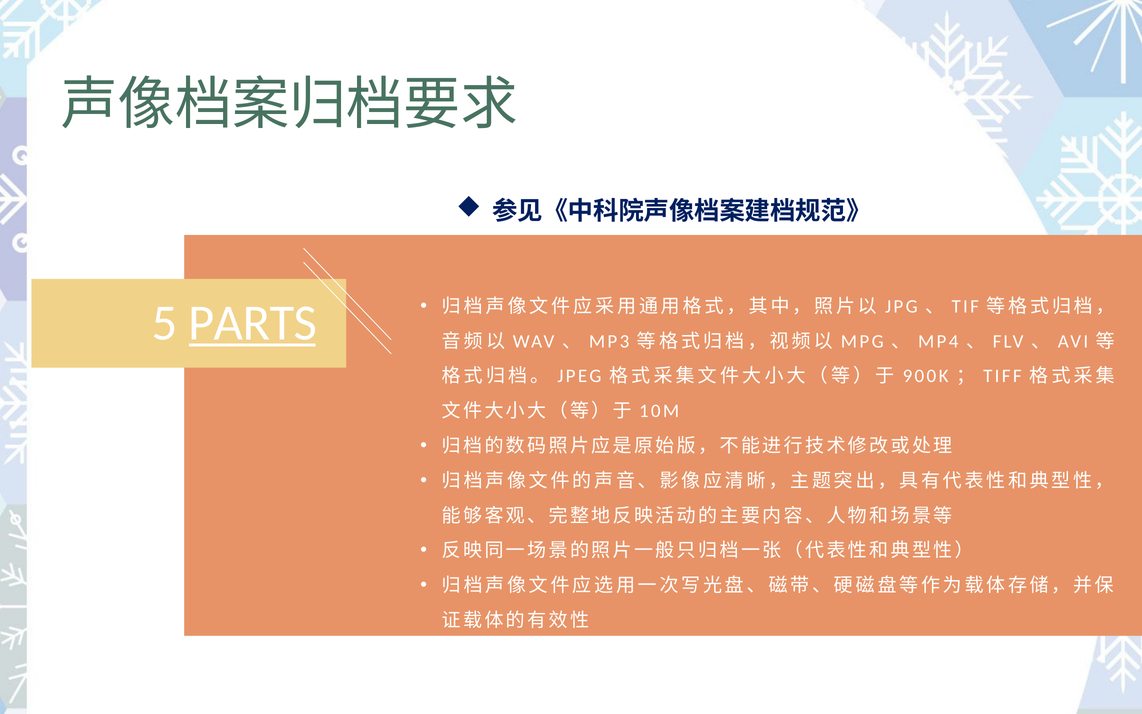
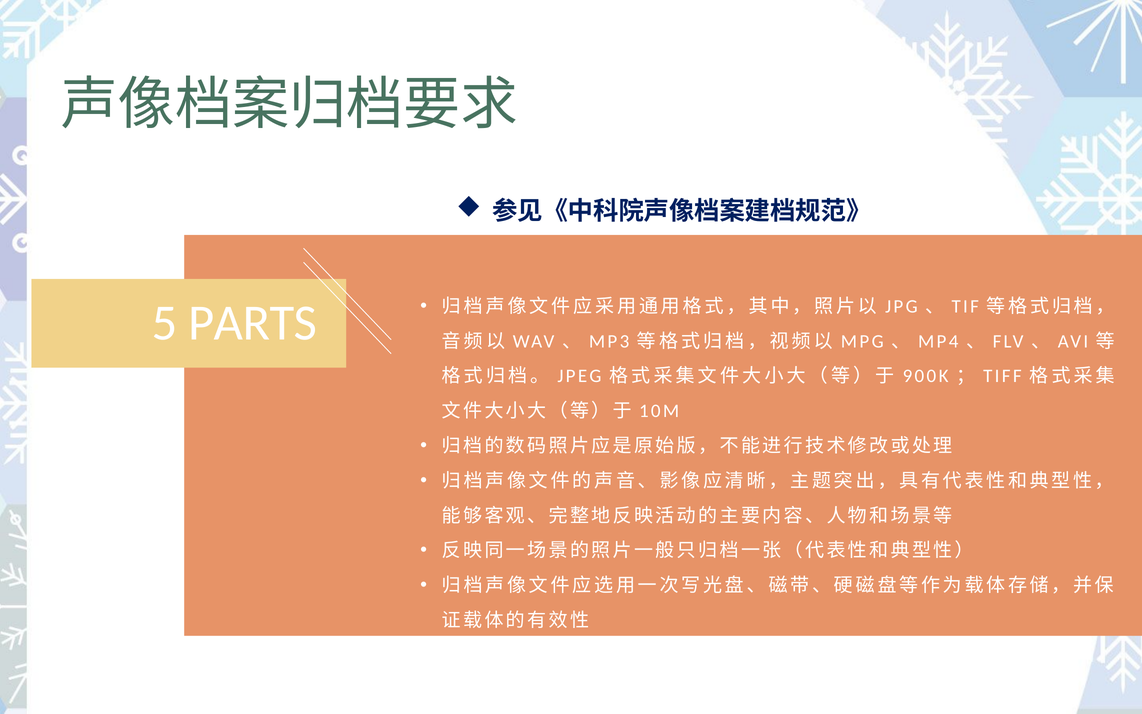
PARTS underline: present -> none
